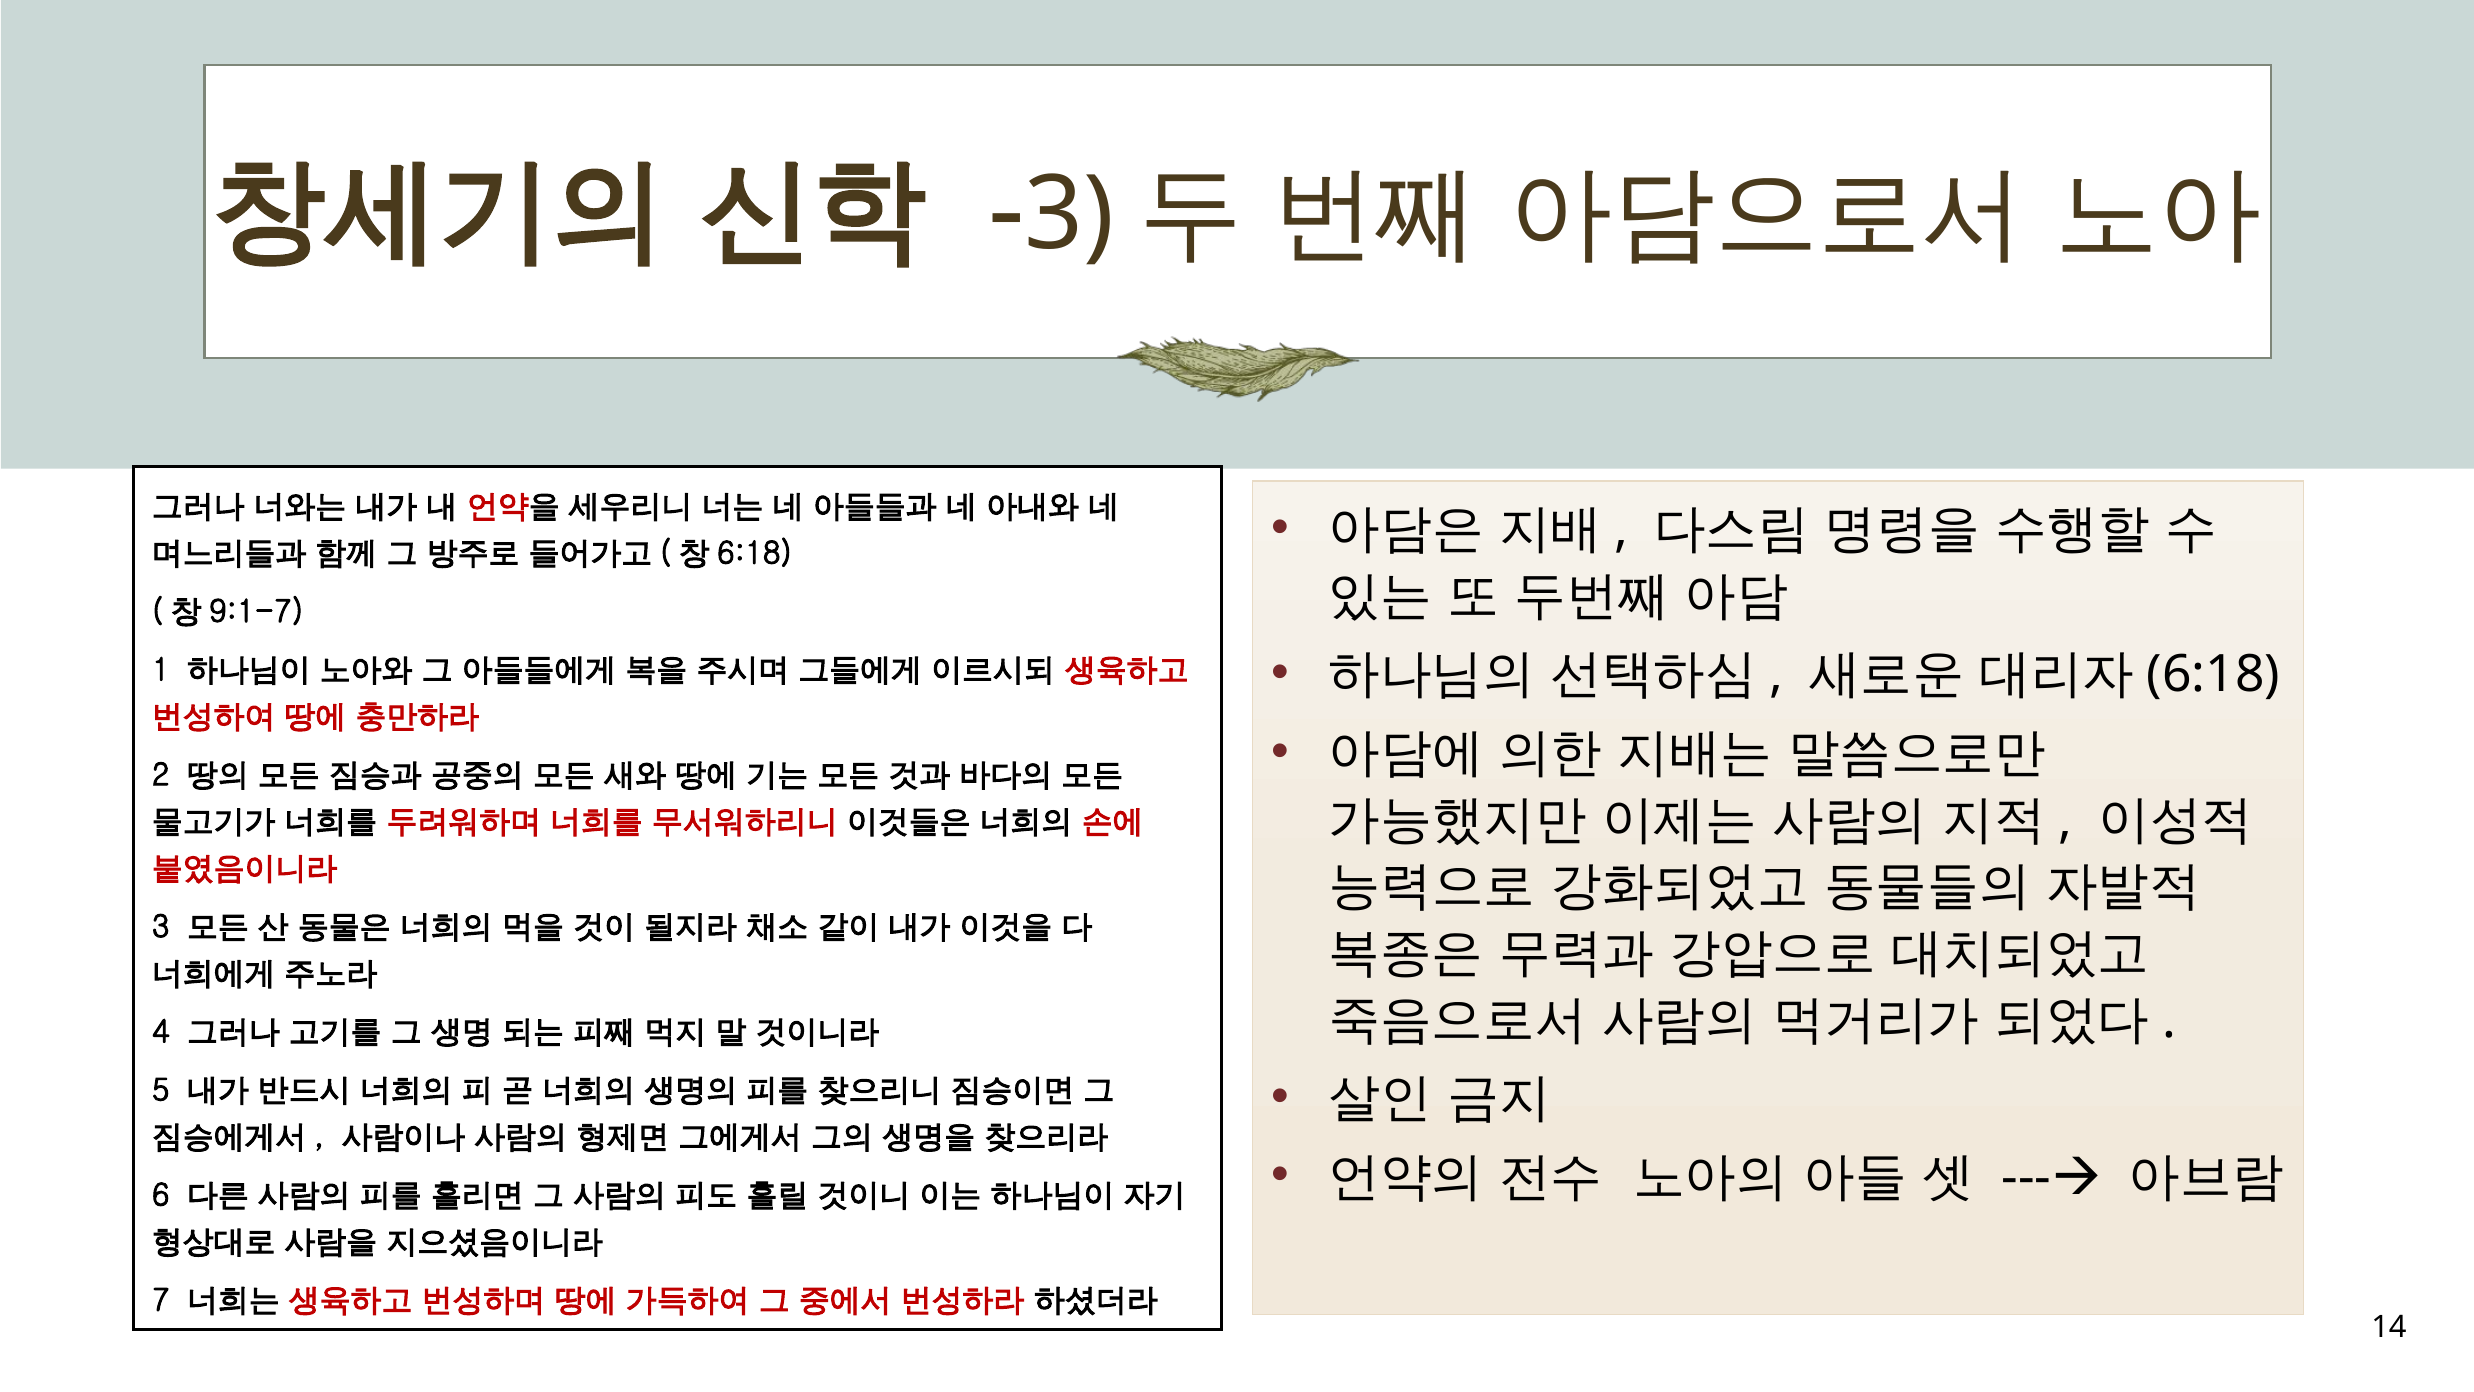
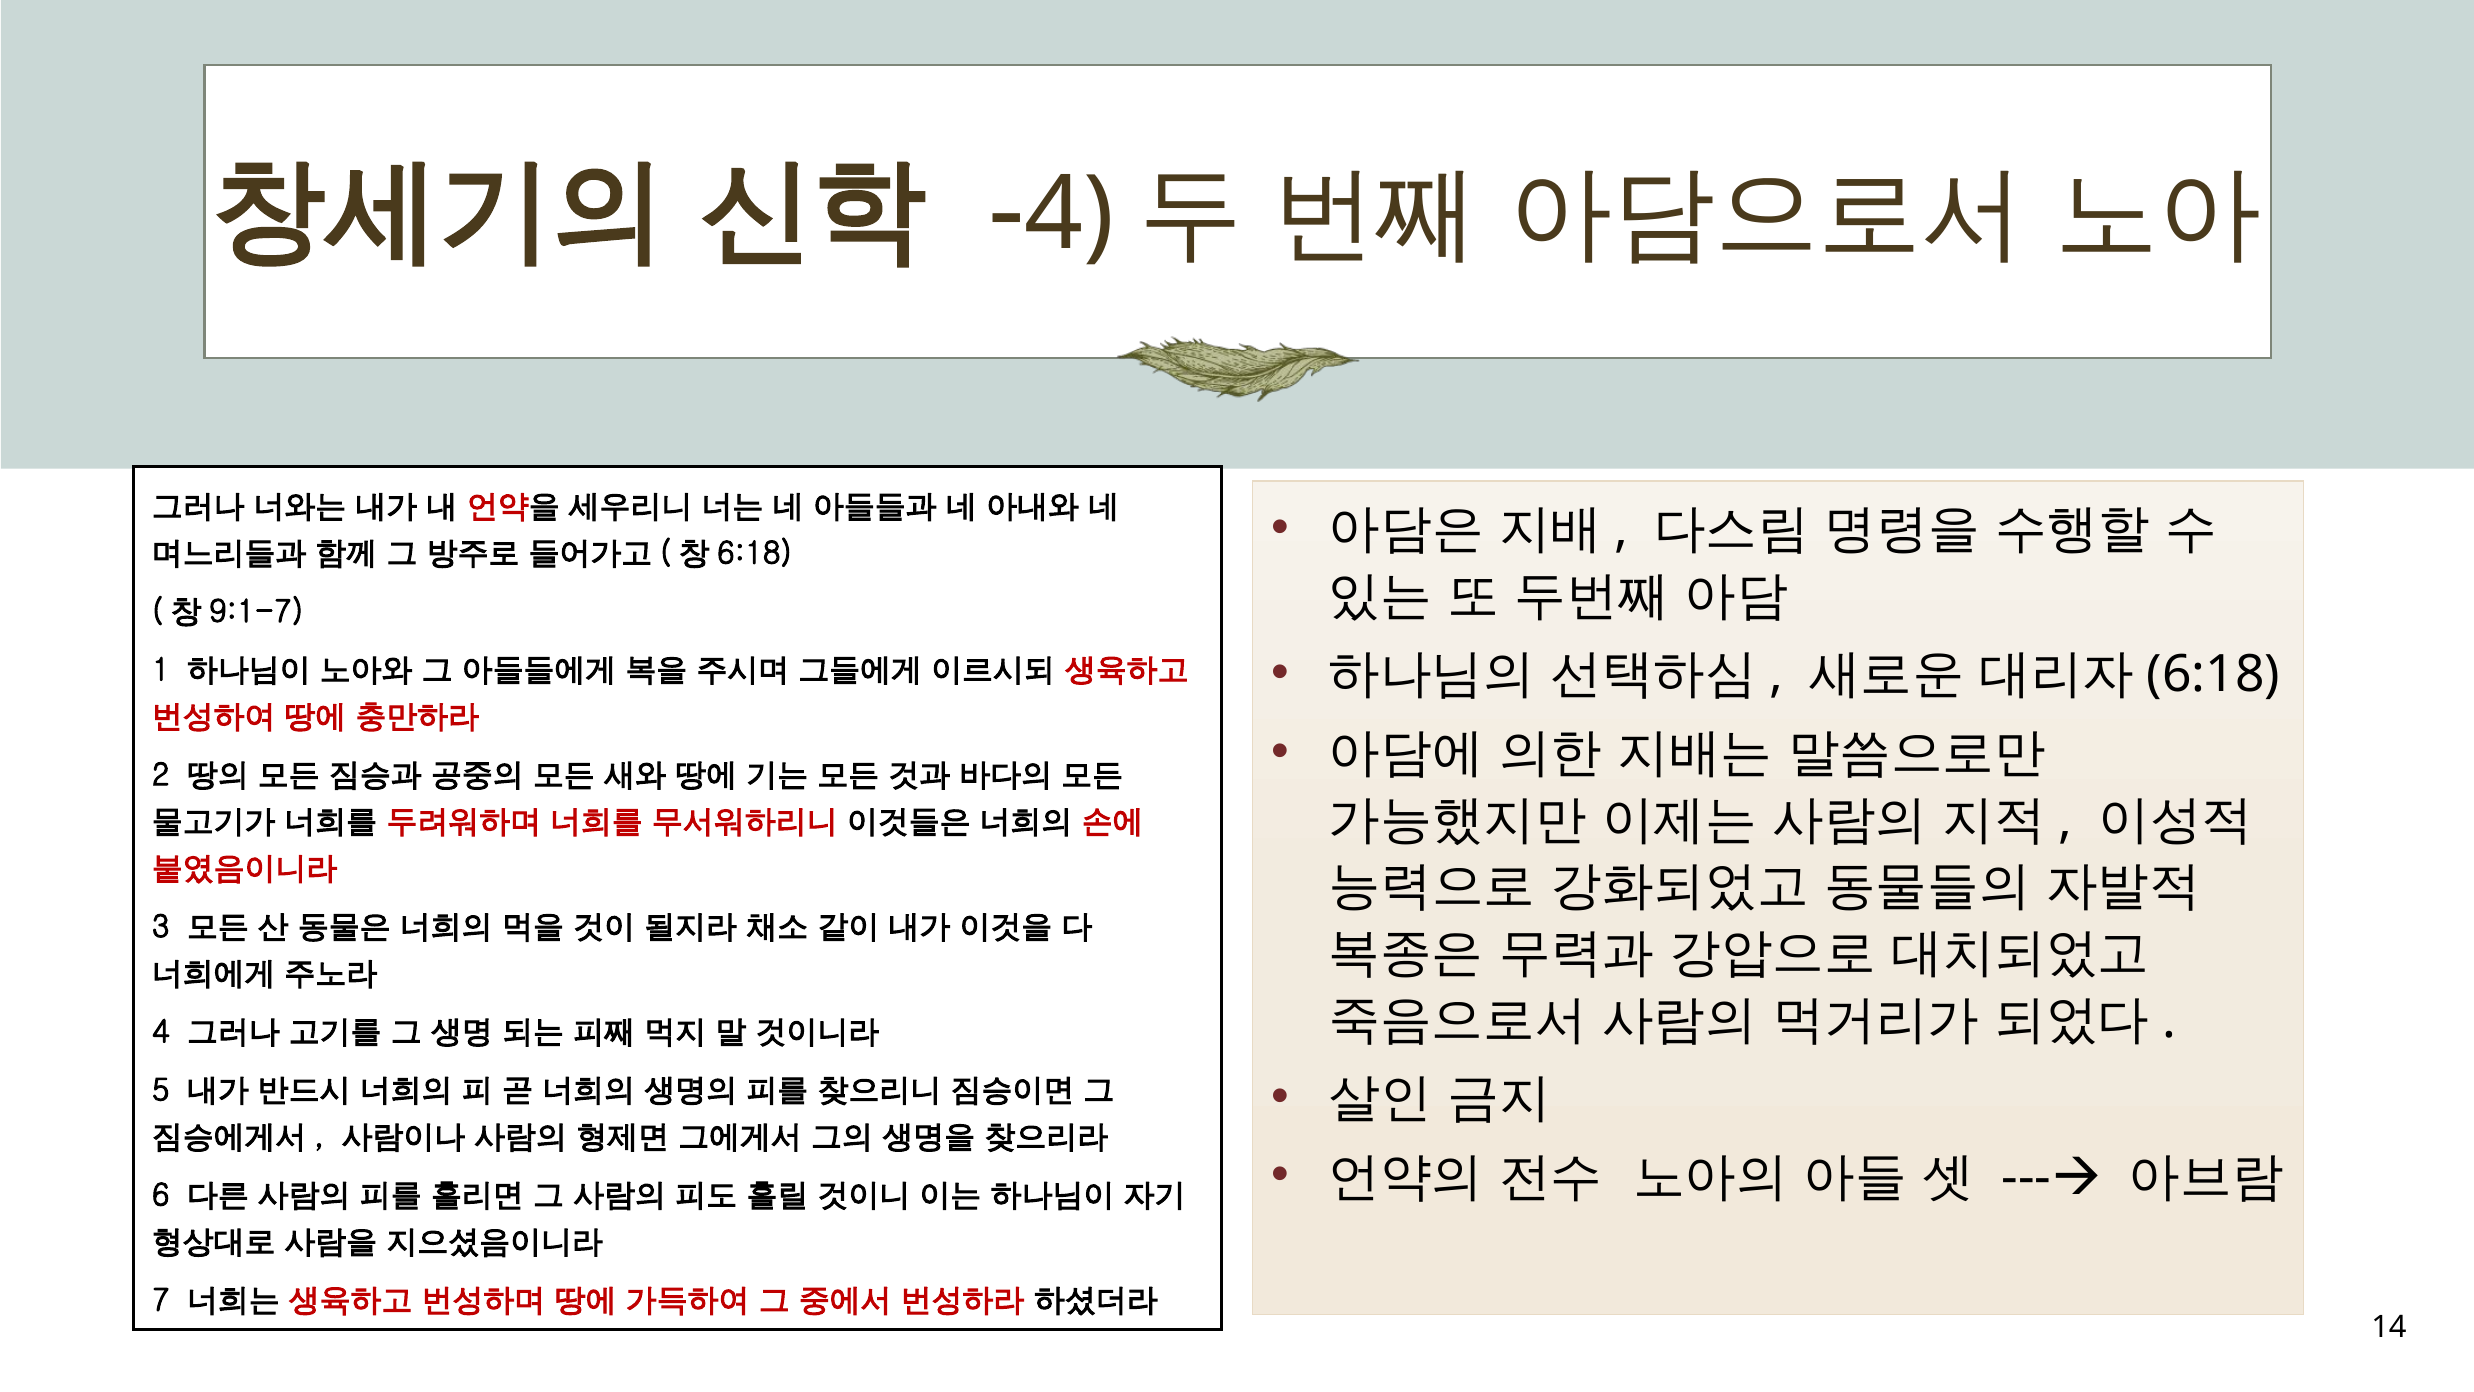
3 at (1070, 214): 3 -> 4
